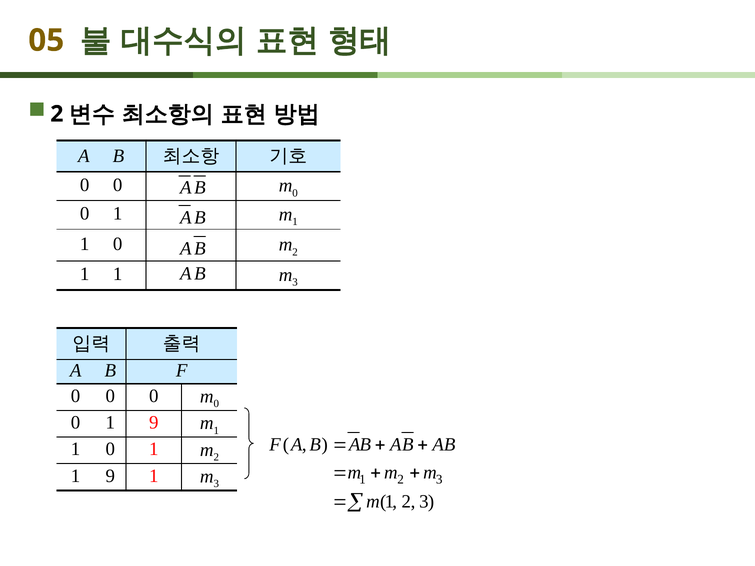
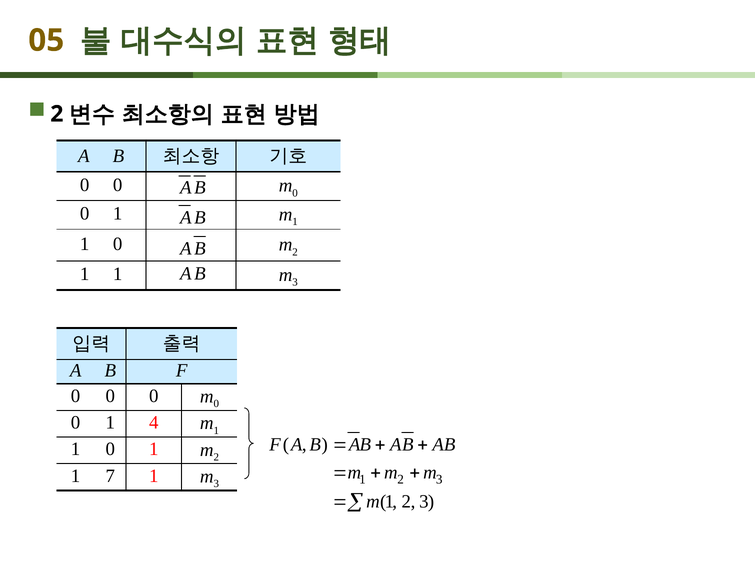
0 1 9: 9 -> 4
9 at (110, 476): 9 -> 7
